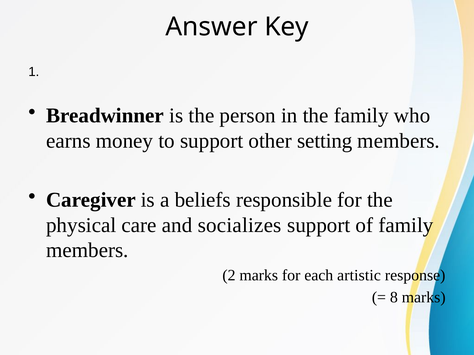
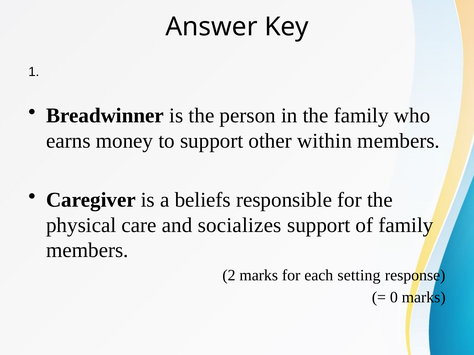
setting: setting -> within
artistic: artistic -> setting
8: 8 -> 0
